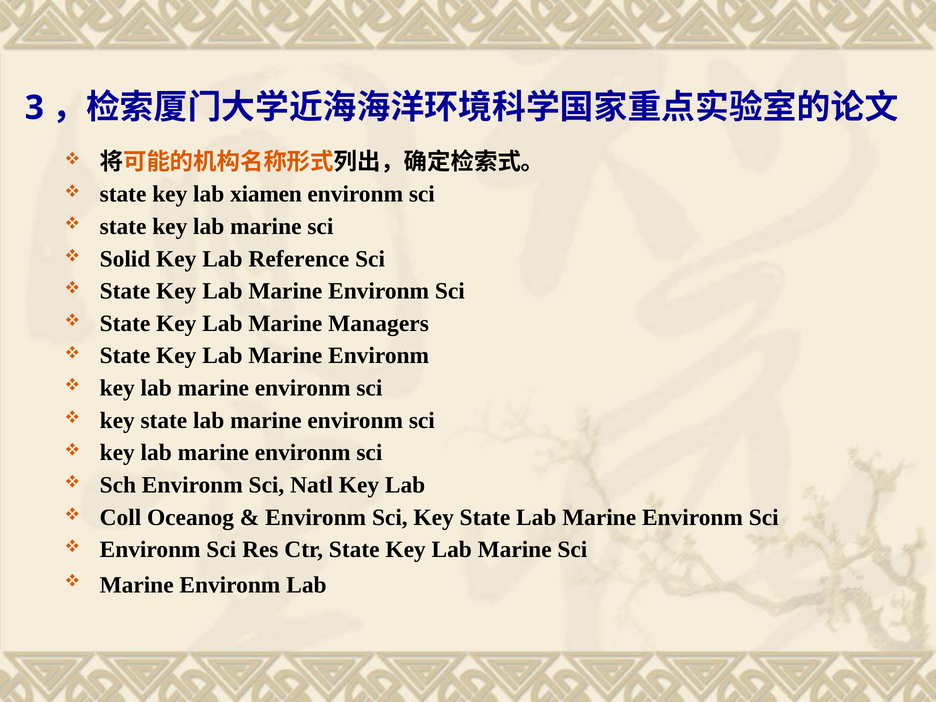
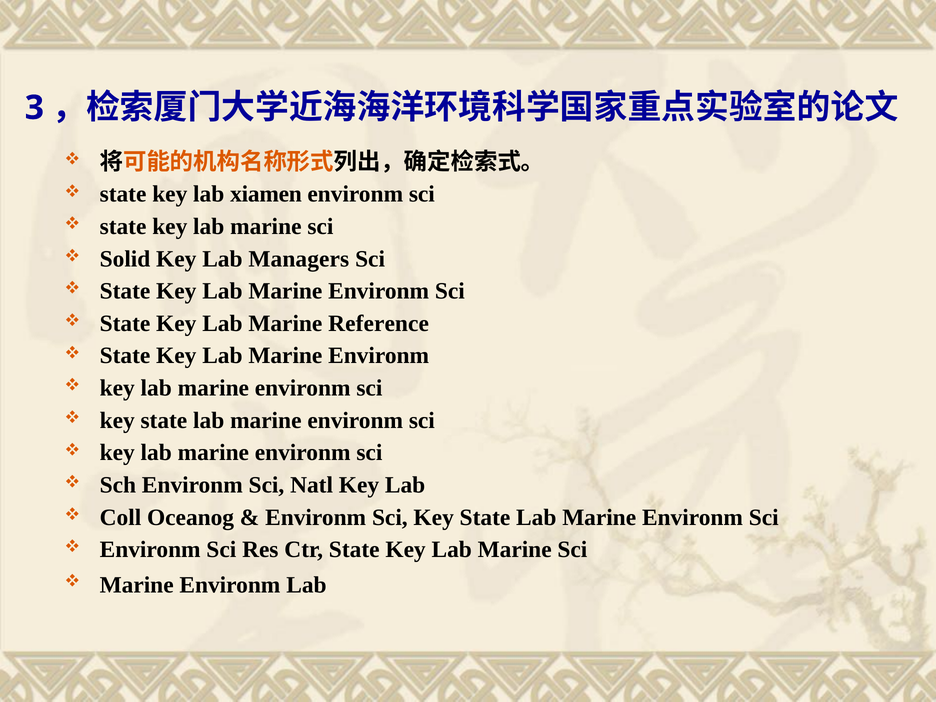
Reference: Reference -> Managers
Managers: Managers -> Reference
